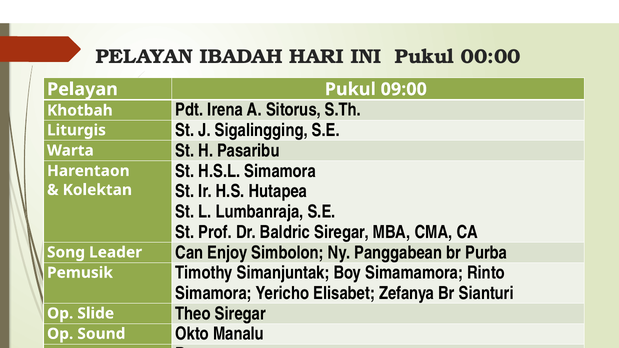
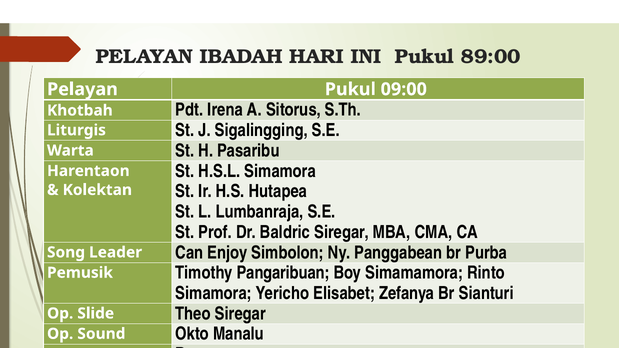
00:00: 00:00 -> 89:00
Simanjuntak: Simanjuntak -> Pangaribuan
